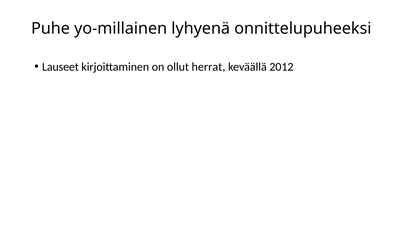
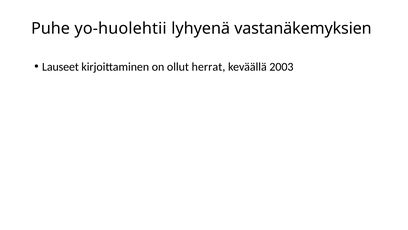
yo-millainen: yo-millainen -> yo-huolehtii
onnittelupuheeksi: onnittelupuheeksi -> vastanäkemyksien
2012: 2012 -> 2003
